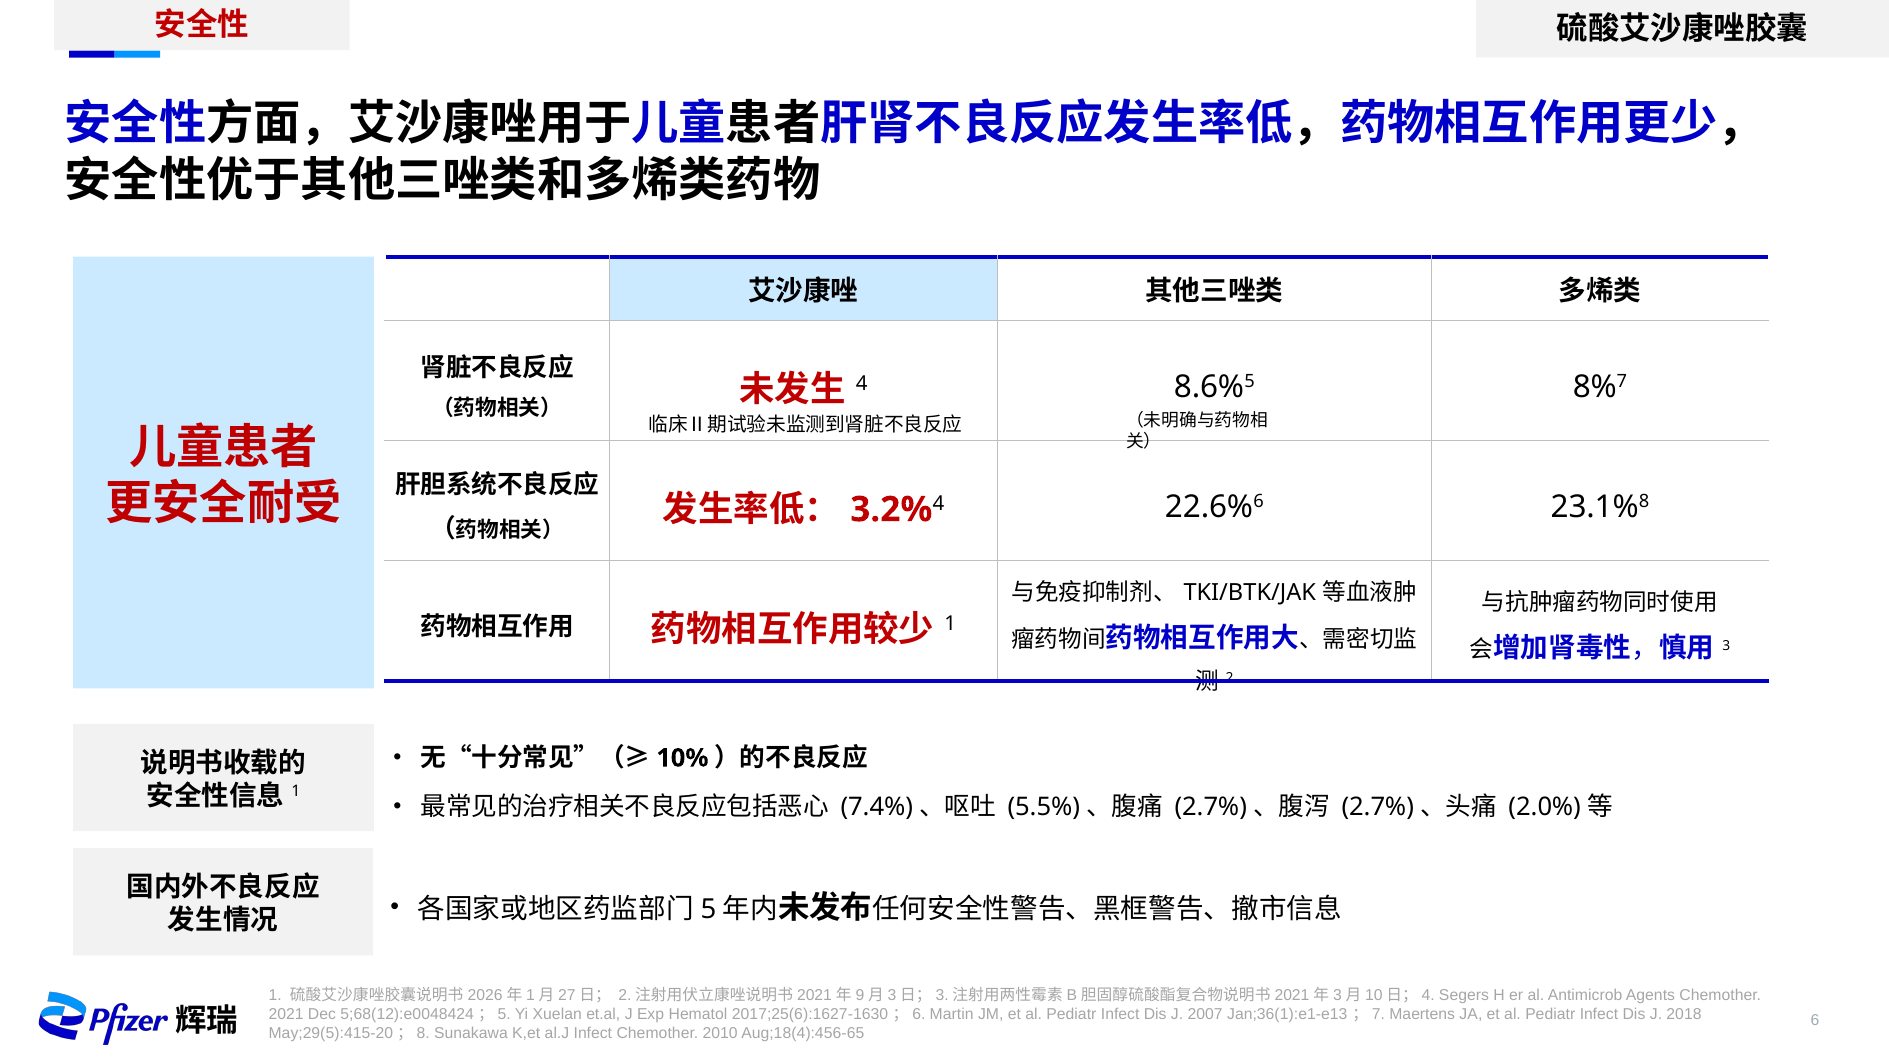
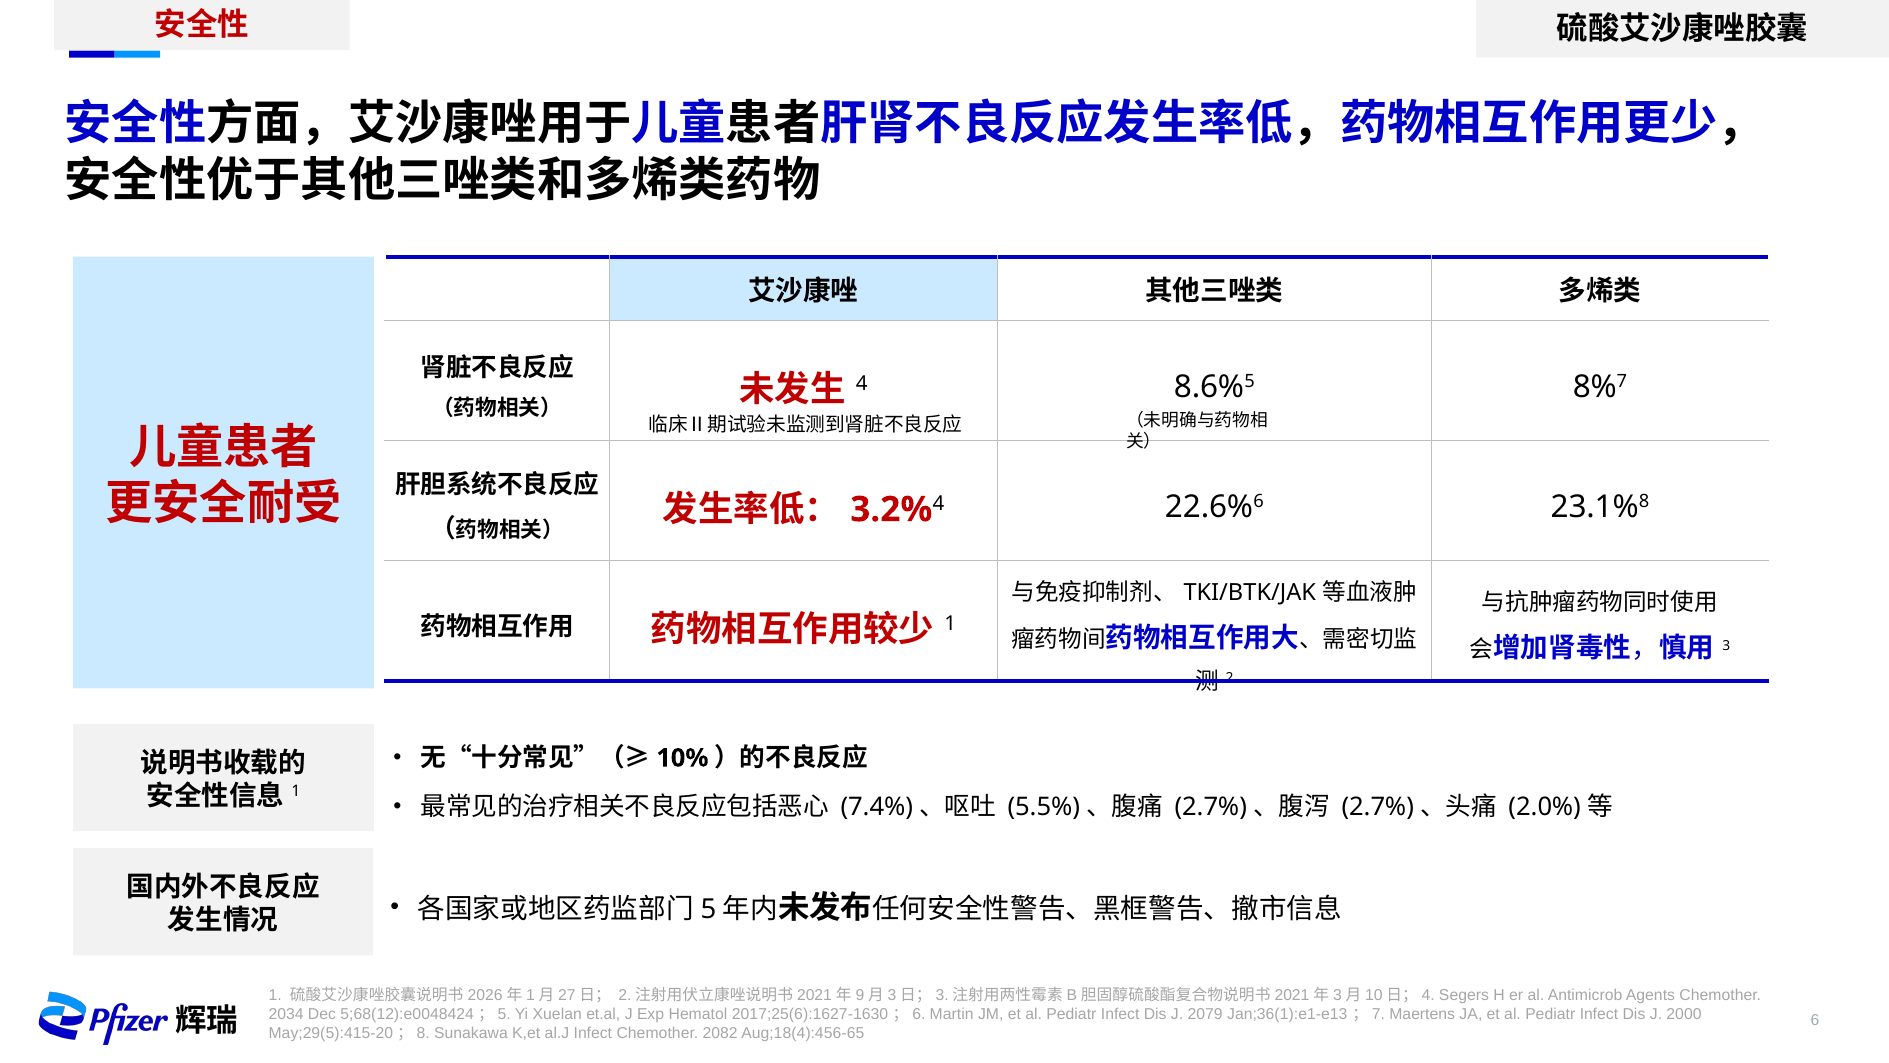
2021 at (286, 1014): 2021 -> 2034
2007: 2007 -> 2079
2018: 2018 -> 2000
2010: 2010 -> 2082
